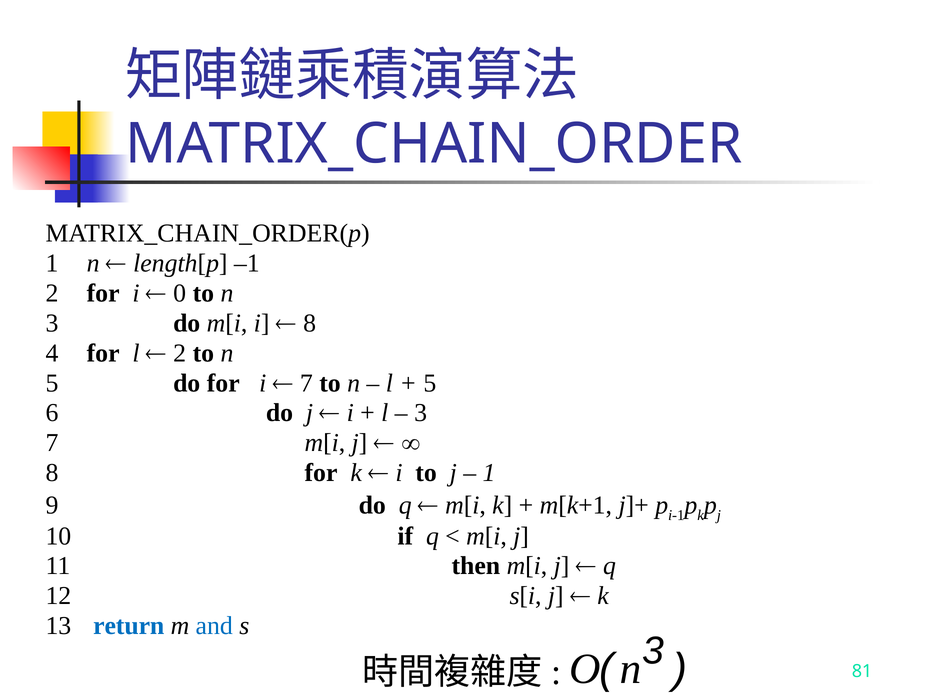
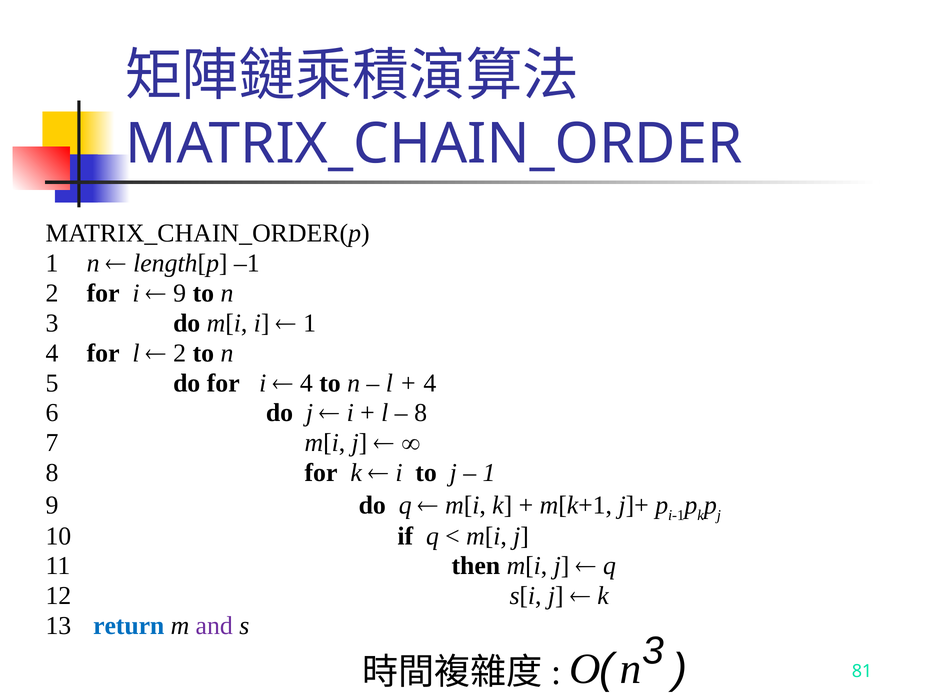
0 at (180, 293): 0 -> 9
8 at (310, 323): 8 -> 1
7 at (306, 383): 7 -> 4
5 at (430, 383): 5 -> 4
3 at (421, 413): 3 -> 8
and colour: blue -> purple
